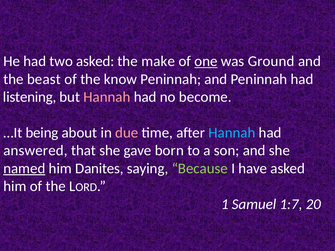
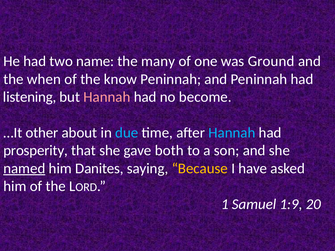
two asked: asked -> name
make: make -> many
one underline: present -> none
beast: beast -> when
being: being -> other
due colour: pink -> light blue
answered: answered -> prosperity
born: born -> both
Because colour: light green -> yellow
1:7: 1:7 -> 1:9
